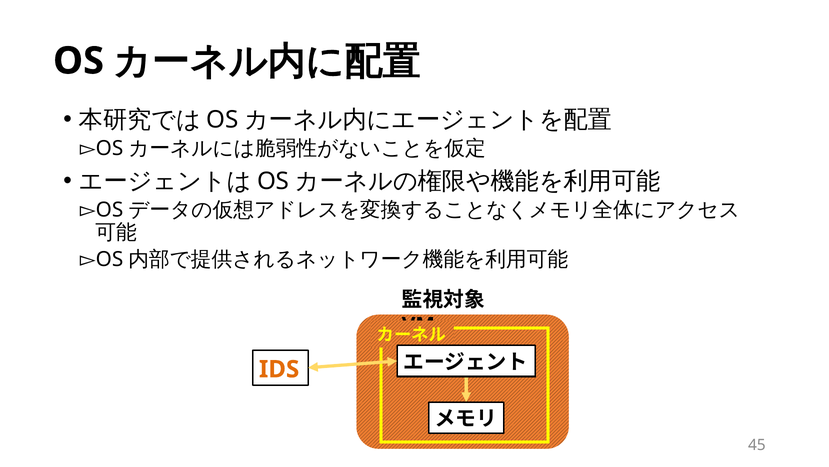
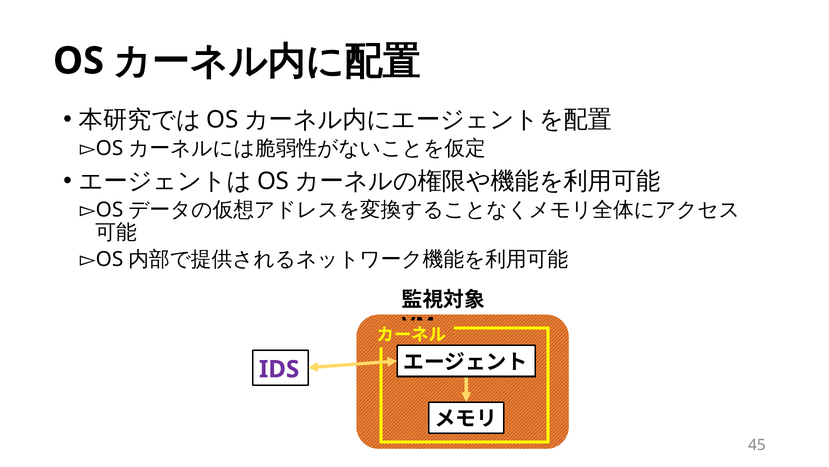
IDS colour: orange -> purple
